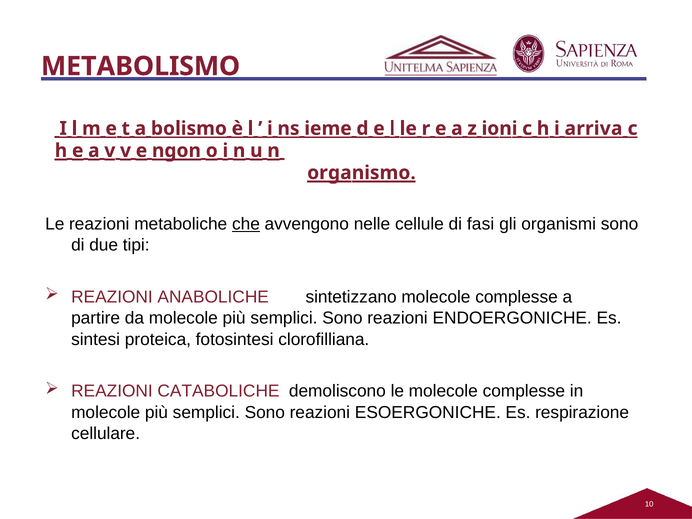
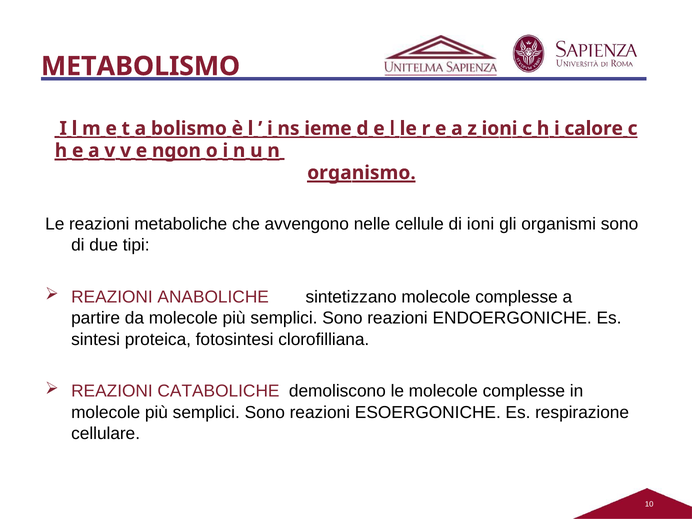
arriva: arriva -> calore
che underline: present -> none
di fasi: fasi -> ioni
